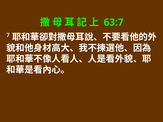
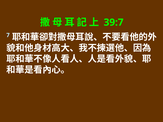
63:7: 63:7 -> 39:7
